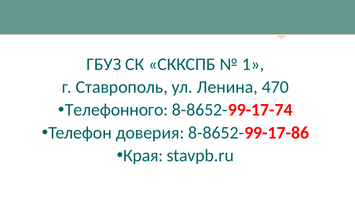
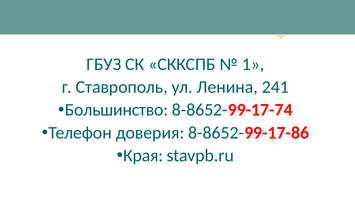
470: 470 -> 241
Телефонного: Телефонного -> Большинство
